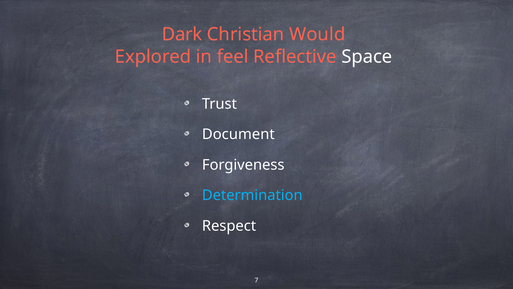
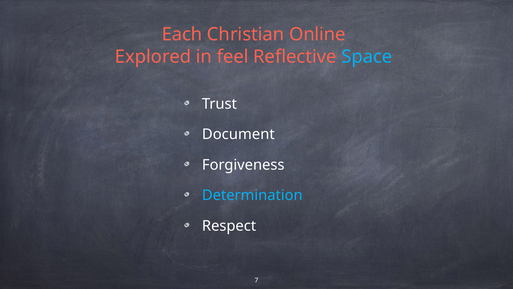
Dark: Dark -> Each
Would: Would -> Online
Space colour: white -> light blue
